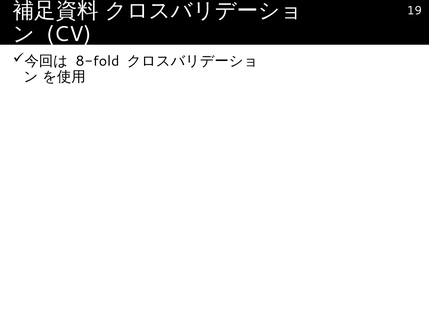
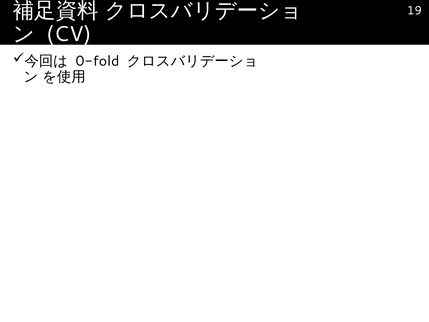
8-fold: 8-fold -> 0-fold
